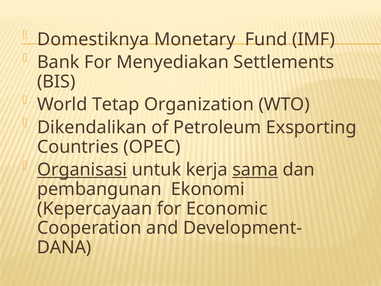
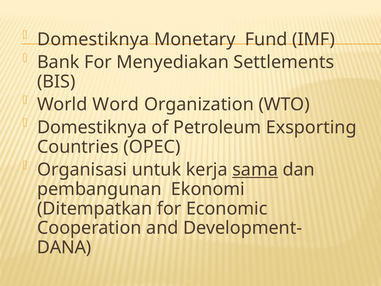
Tetap: Tetap -> Word
Dikendalikan at (92, 127): Dikendalikan -> Domestiknya
Organisasi underline: present -> none
Kepercayaan: Kepercayaan -> Ditempatkan
